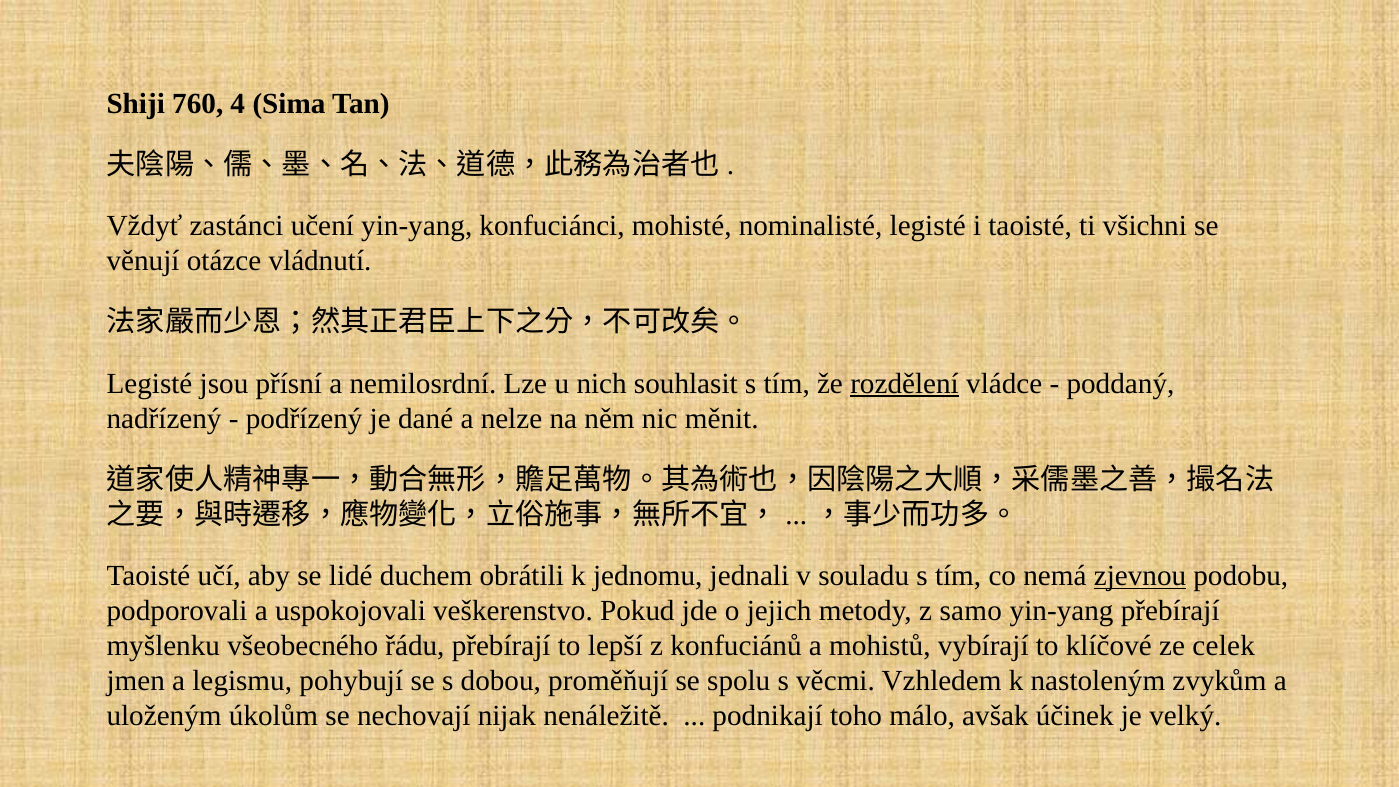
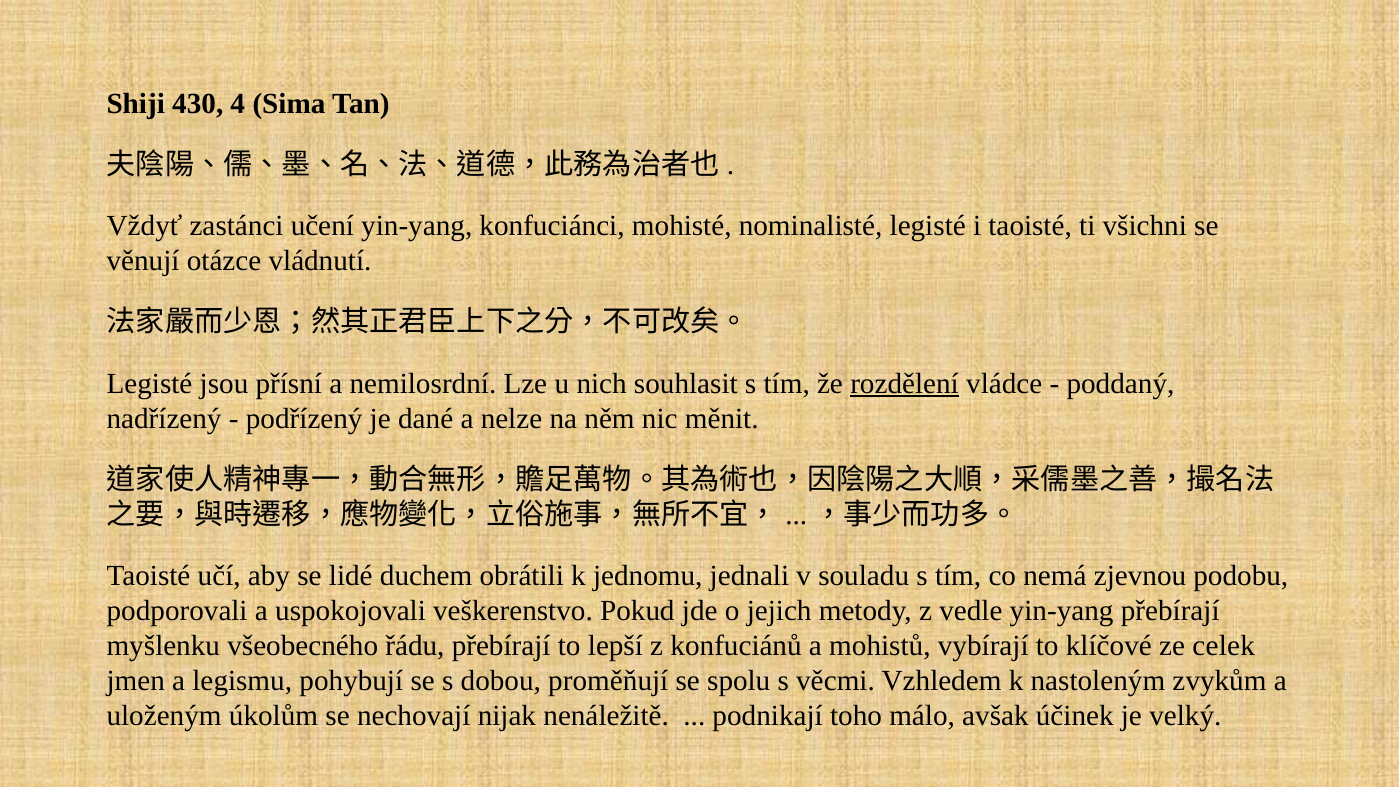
760: 760 -> 430
zjevnou underline: present -> none
samo: samo -> vedle
